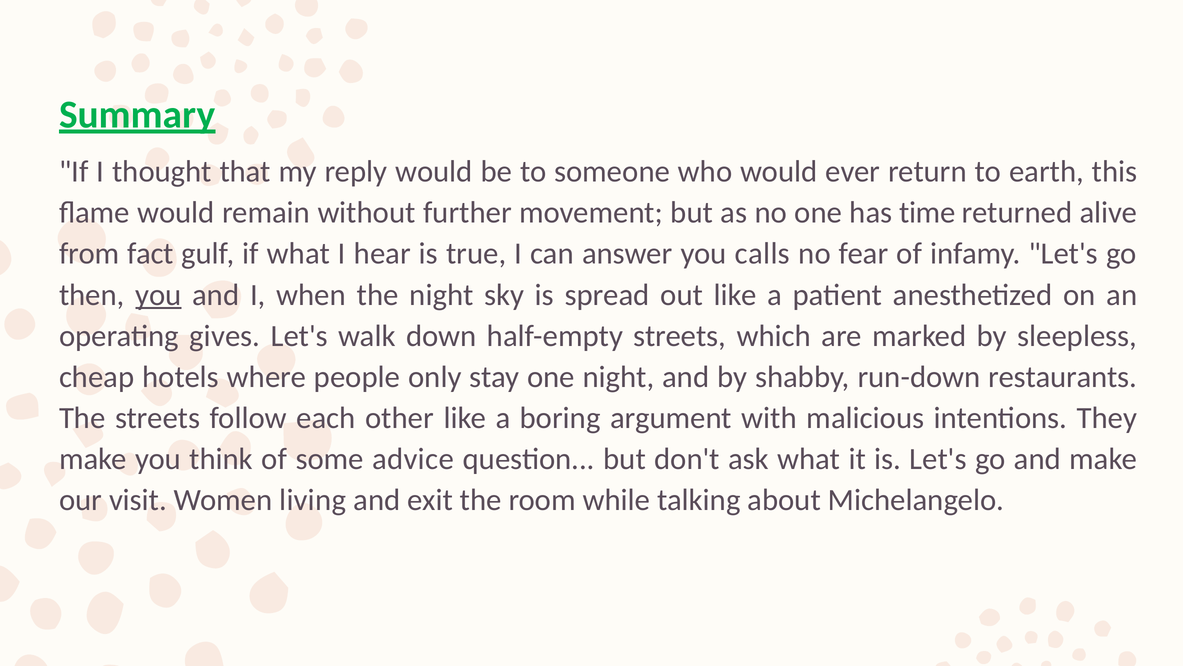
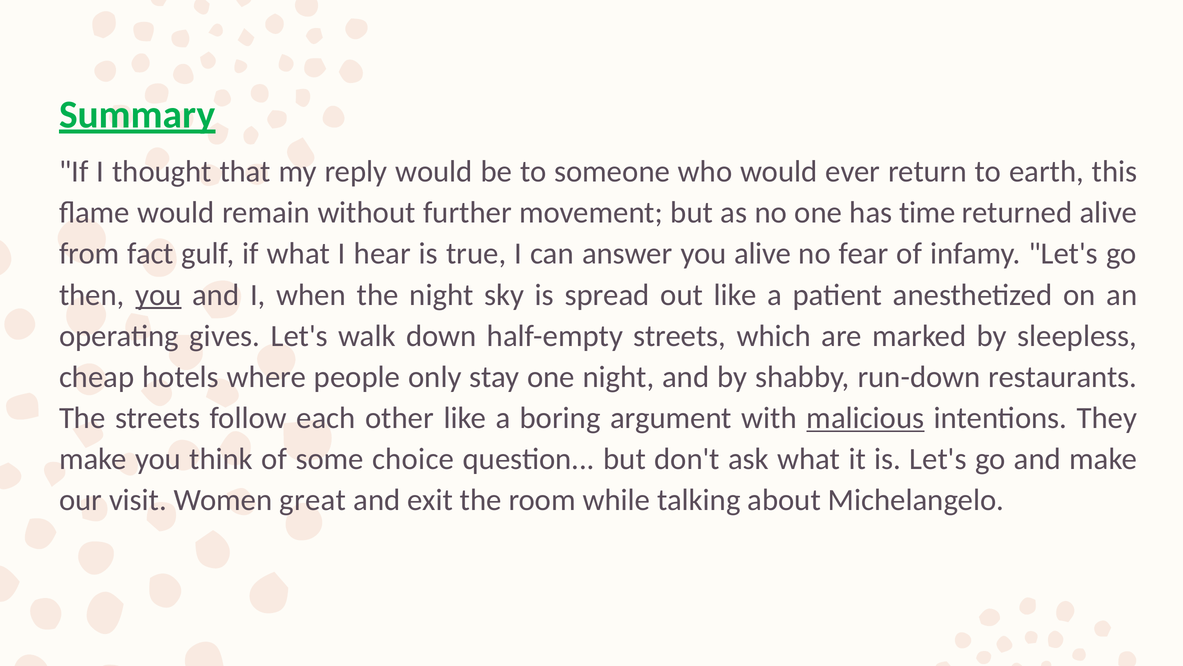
you calls: calls -> alive
malicious underline: none -> present
advice: advice -> choice
living: living -> great
